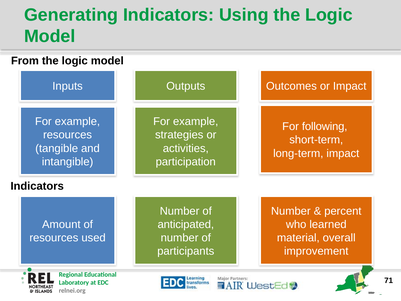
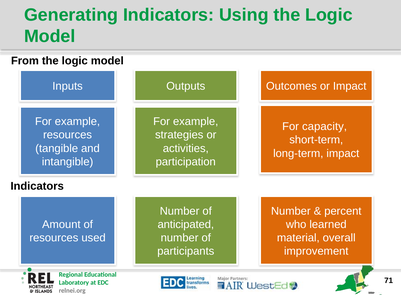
following: following -> capacity
